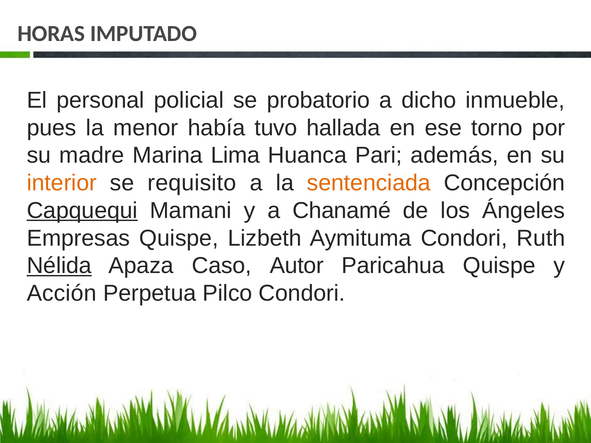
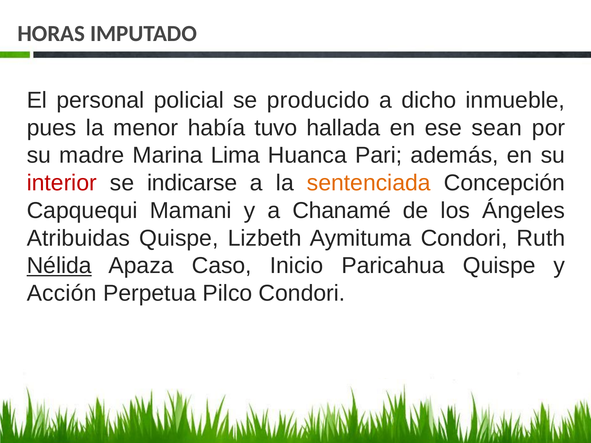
probatorio: probatorio -> producido
torno: torno -> sean
interior colour: orange -> red
requisito: requisito -> indicarse
Capquequi underline: present -> none
Empresas: Empresas -> Atribuidas
Autor: Autor -> Inicio
